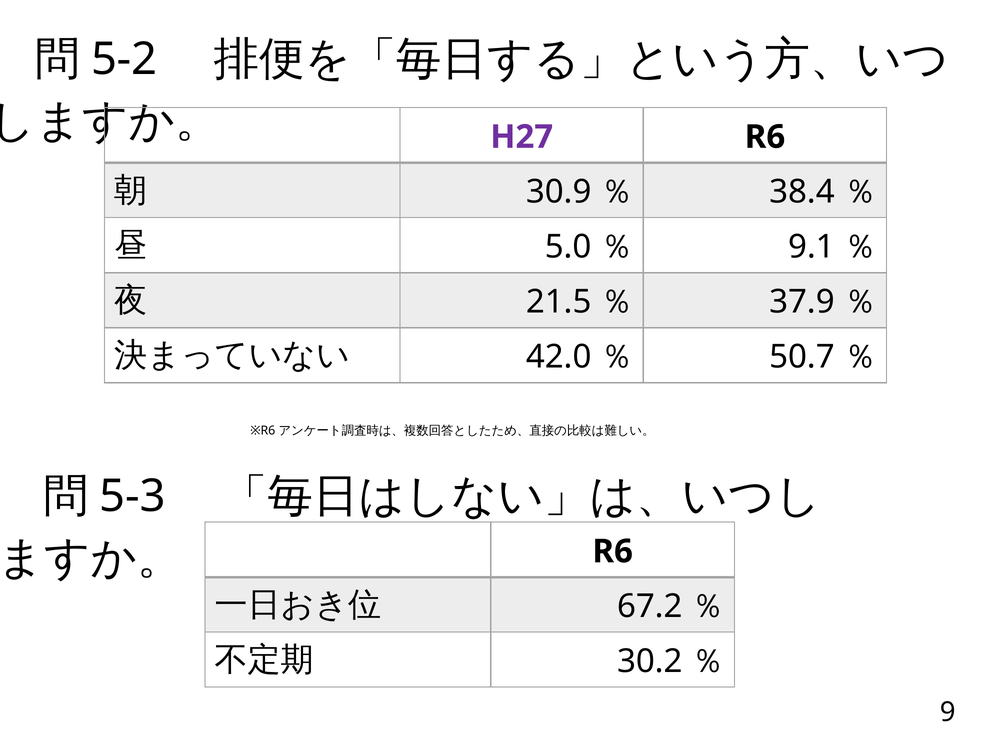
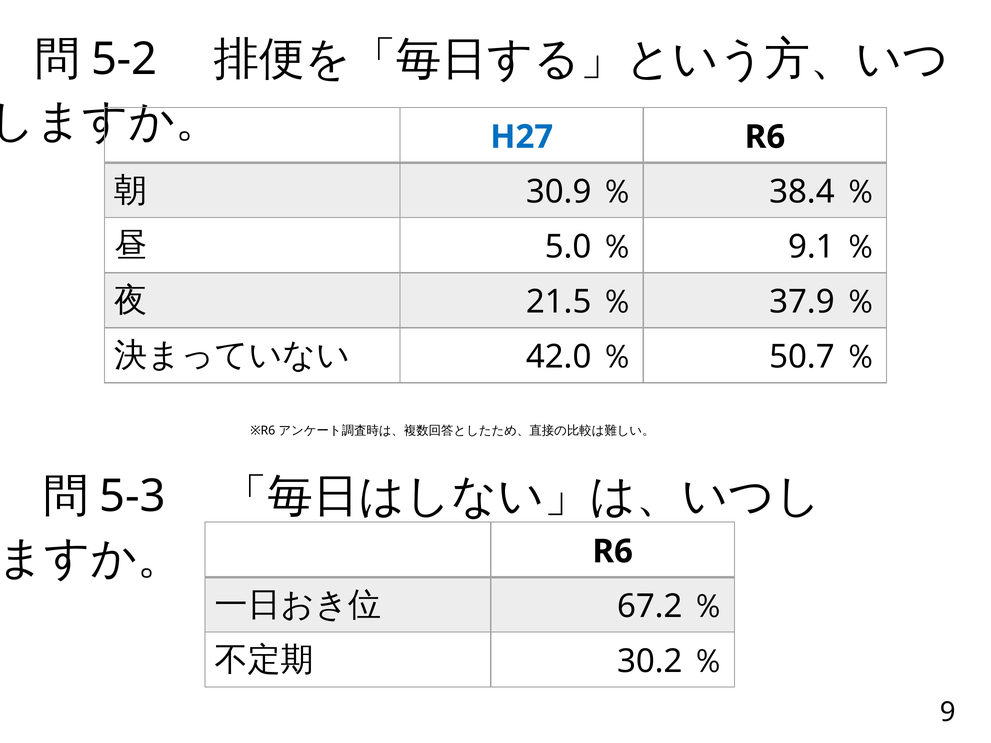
H27 colour: purple -> blue
